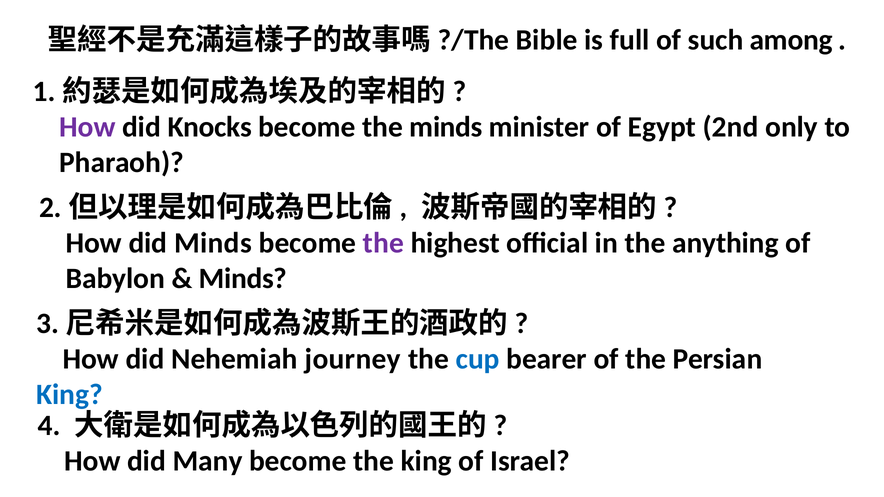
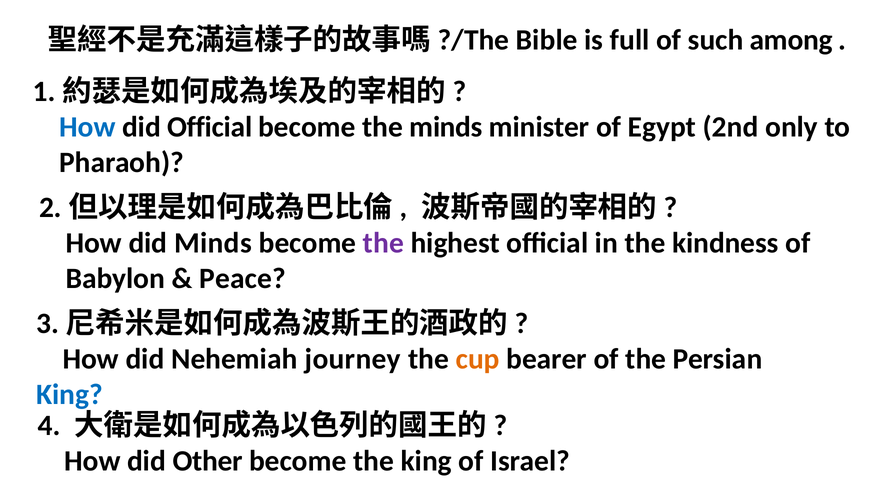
How at (87, 127) colour: purple -> blue
did Knocks: Knocks -> Official
anything: anything -> kindness
Minds at (243, 278): Minds -> Peace
cup colour: blue -> orange
Many: Many -> Other
